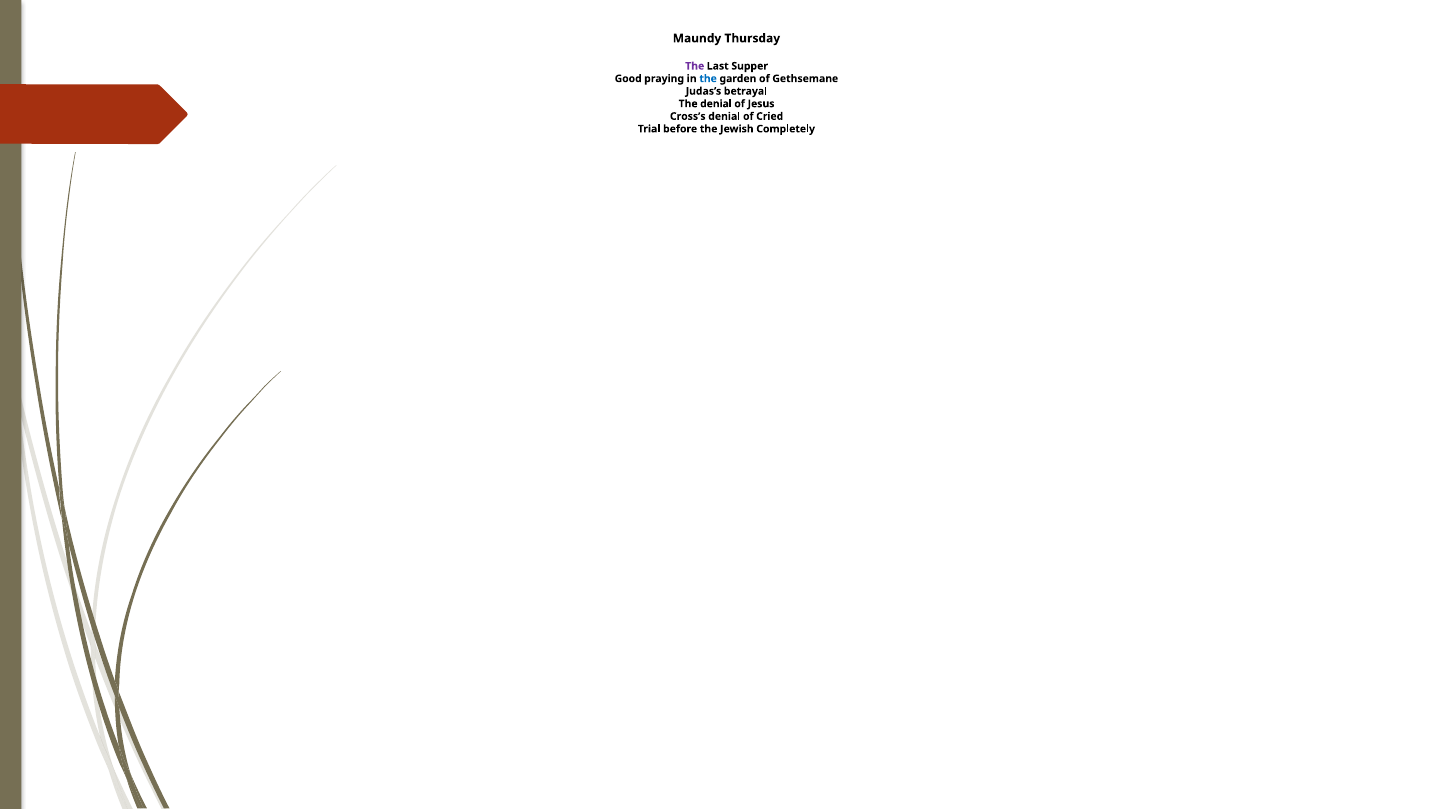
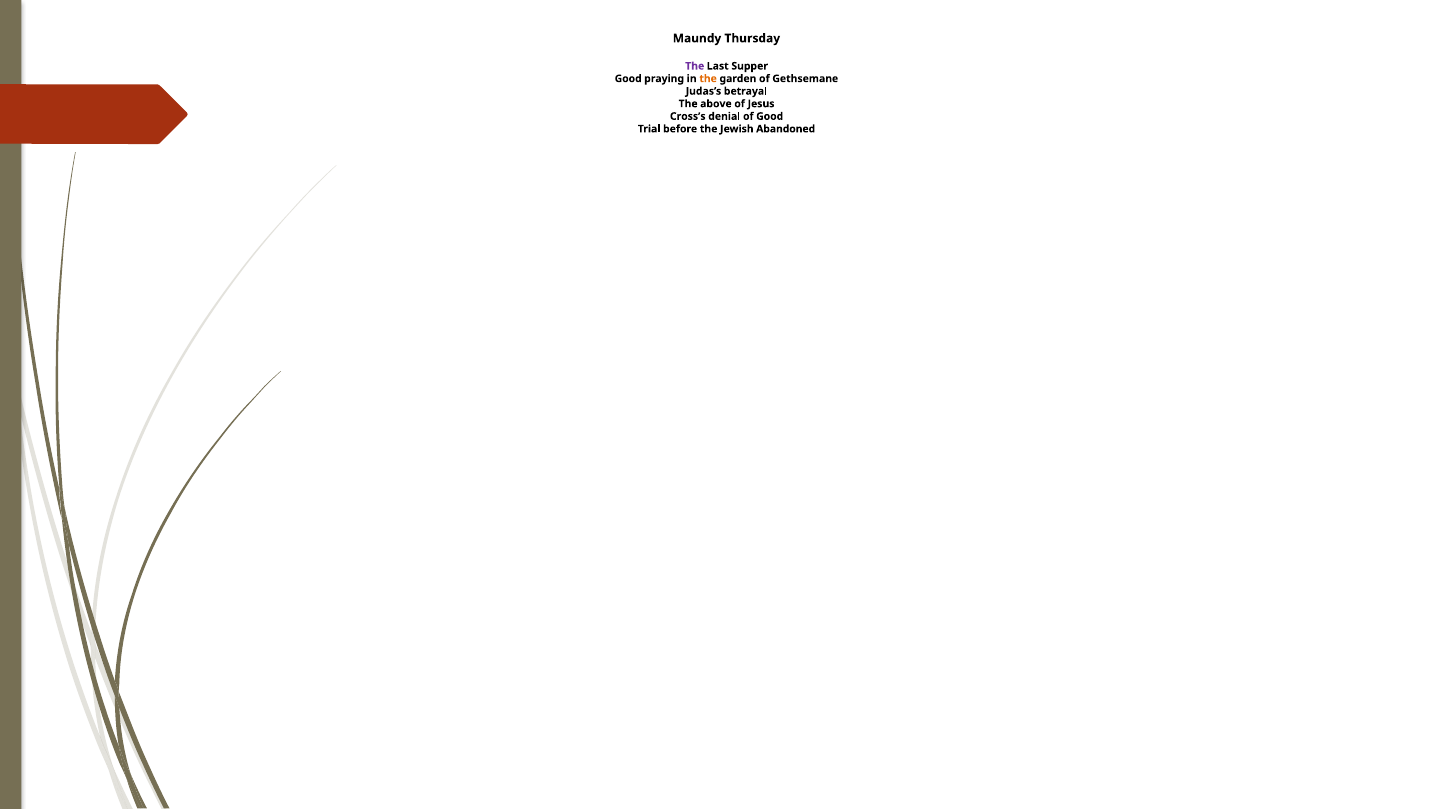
the at (708, 79) colour: blue -> orange
The denial: denial -> above
of Cried: Cried -> Good
Completely: Completely -> Abandoned
